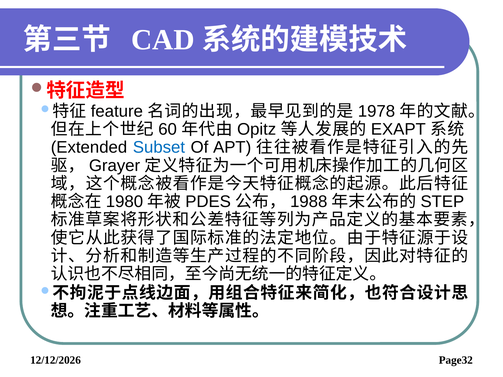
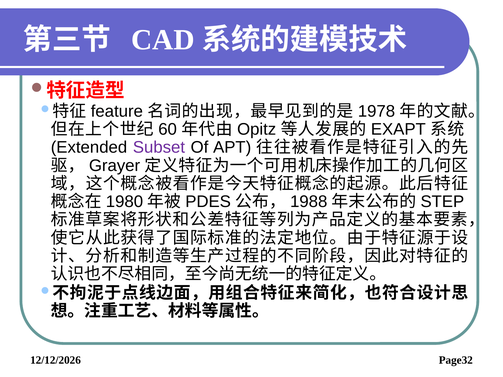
Subset colour: blue -> purple
